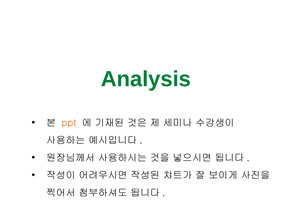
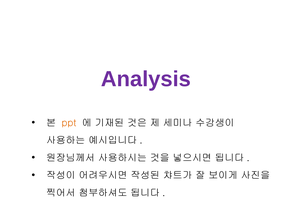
Analysis colour: green -> purple
